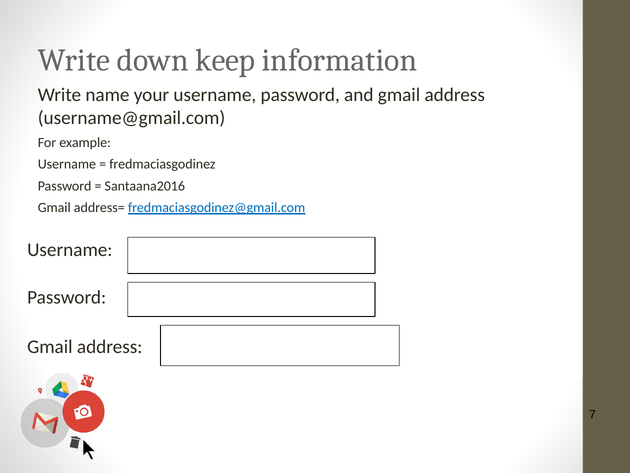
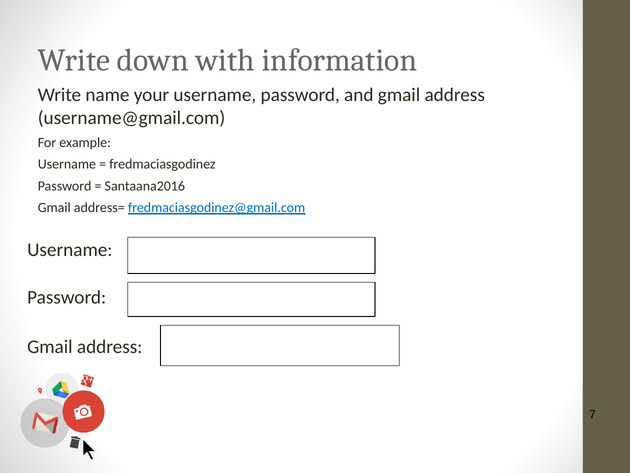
keep: keep -> with
